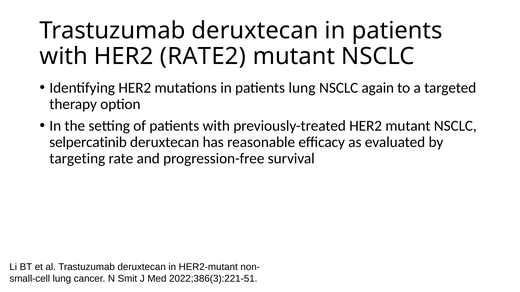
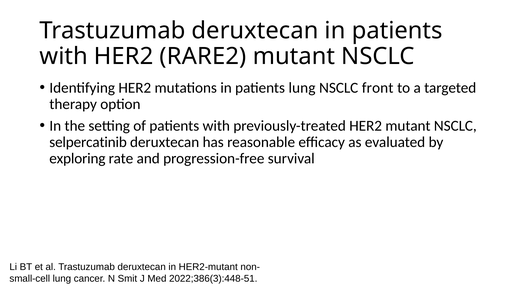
RATE2: RATE2 -> RARE2
again: again -> front
targeting: targeting -> exploring
2022;386(3):221-51: 2022;386(3):221-51 -> 2022;386(3):448-51
